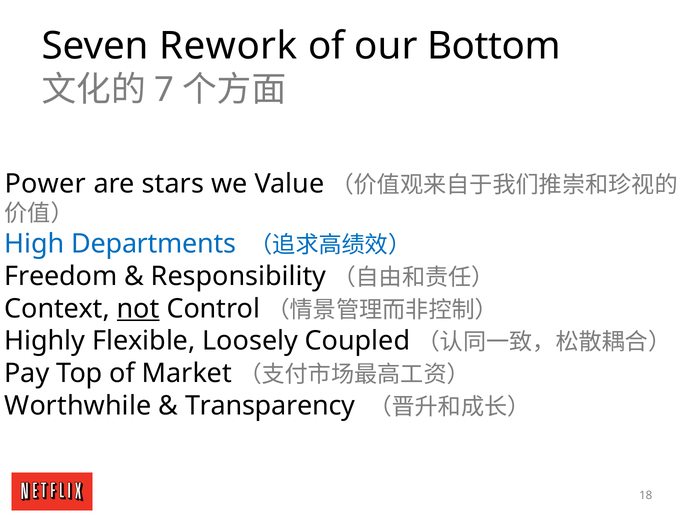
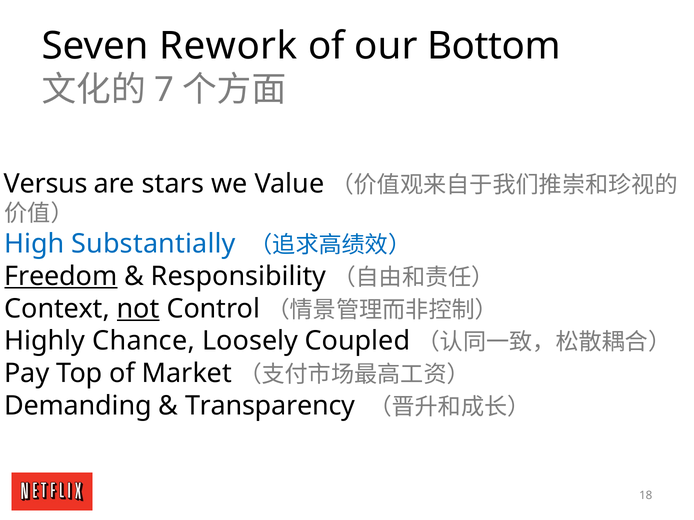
Power: Power -> Versus
Departments: Departments -> Substantially
Freedom underline: none -> present
Flexible: Flexible -> Chance
Worthwhile: Worthwhile -> Demanding
